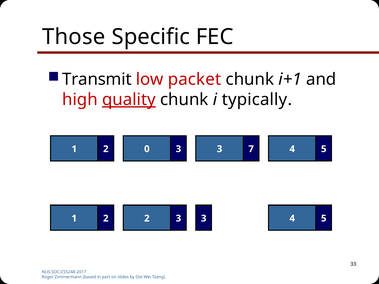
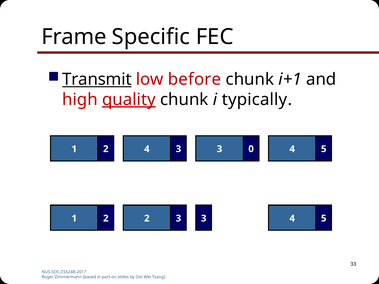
Those: Those -> Frame
Transmit underline: none -> present
packet: packet -> before
1 0: 0 -> 4
7: 7 -> 0
